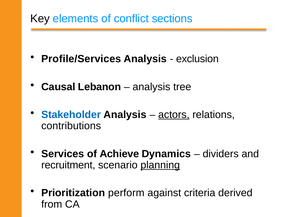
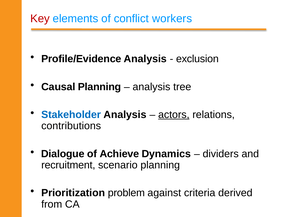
Key colour: black -> red
sections: sections -> workers
Profile/Services: Profile/Services -> Profile/Evidence
Causal Lebanon: Lebanon -> Planning
Services: Services -> Dialogue
planning at (160, 165) underline: present -> none
perform: perform -> problem
